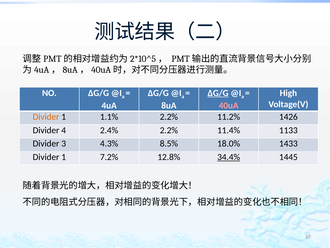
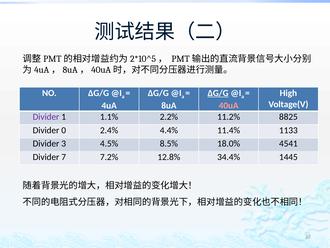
Divider at (46, 117) colour: orange -> purple
1426: 1426 -> 8825
4: 4 -> 0
2.4% 2.2%: 2.2% -> 4.4%
4.3%: 4.3% -> 4.5%
1433: 1433 -> 4541
1 at (64, 157): 1 -> 7
34.4% underline: present -> none
